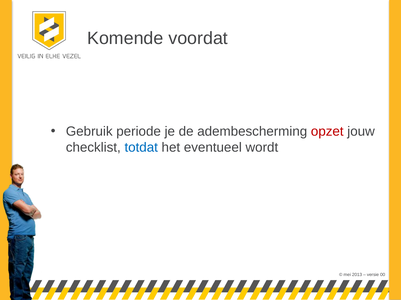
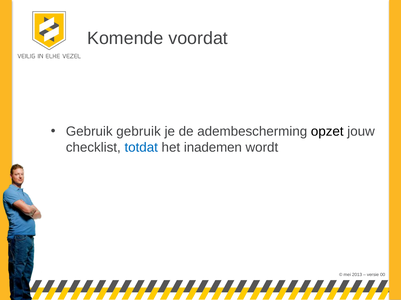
Gebruik periode: periode -> gebruik
opzet colour: red -> black
eventueel: eventueel -> inademen
